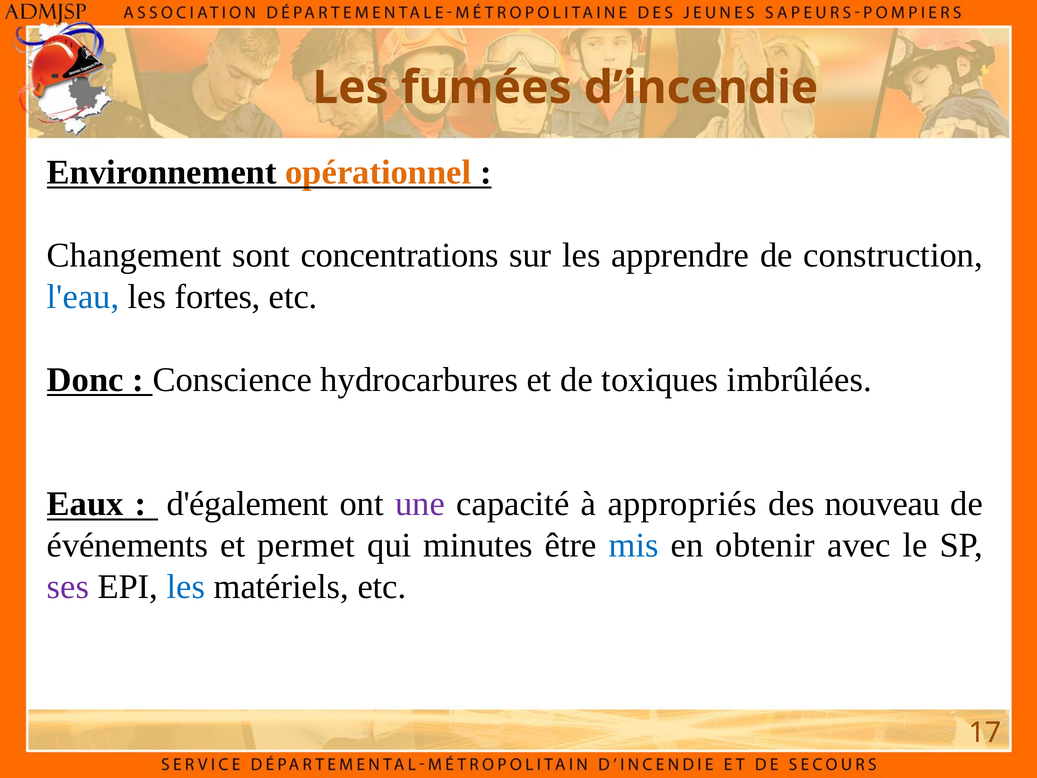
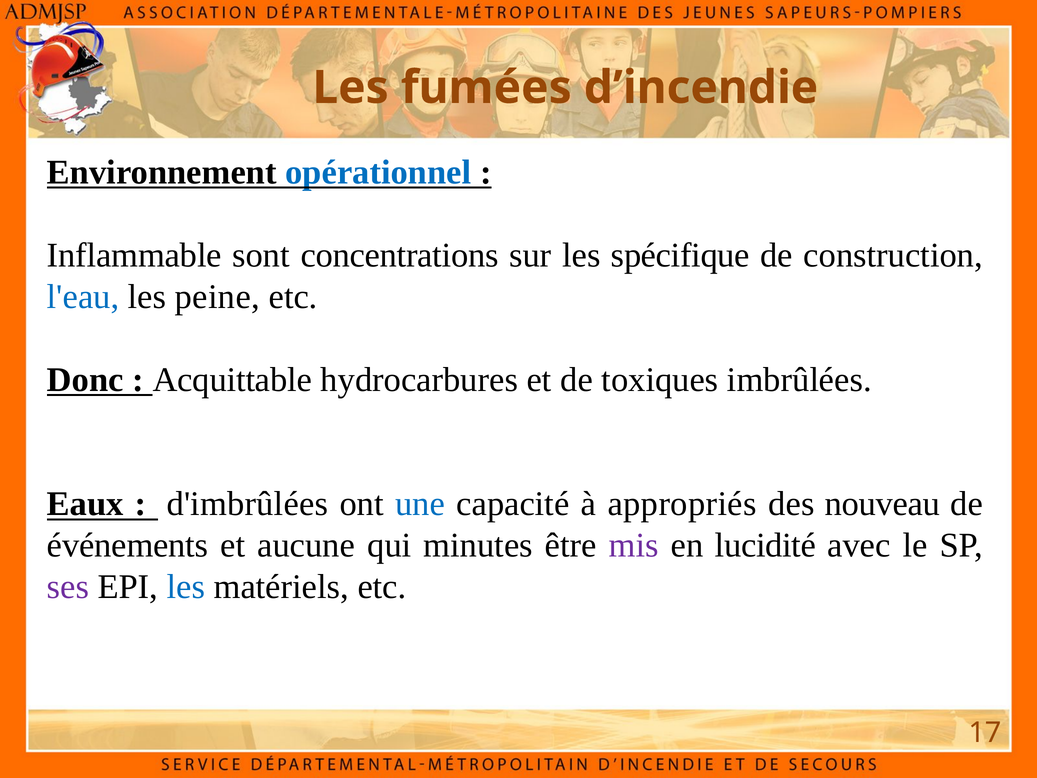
opérationnel colour: orange -> blue
Changement: Changement -> Inflammable
apprendre: apprendre -> spécifique
fortes: fortes -> peine
Conscience: Conscience -> Acquittable
d'également: d'également -> d'imbrûlées
une colour: purple -> blue
permet: permet -> aucune
mis colour: blue -> purple
obtenir: obtenir -> lucidité
